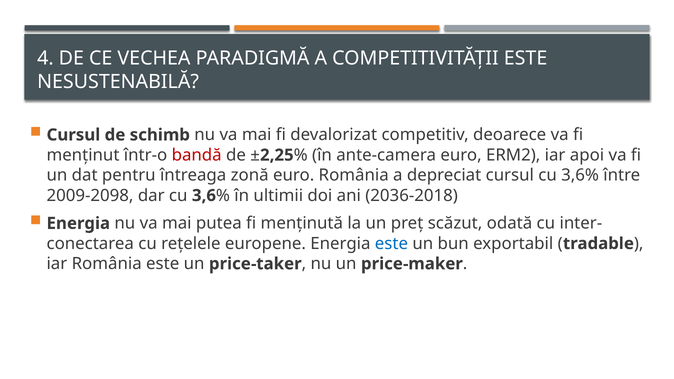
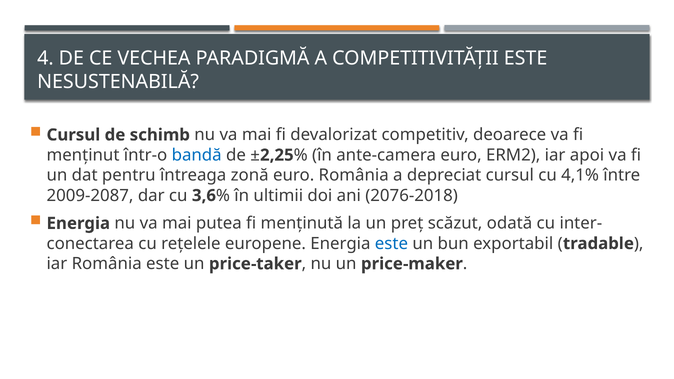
bandă colour: red -> blue
3,6%: 3,6% -> 4,1%
2009-2098: 2009-2098 -> 2009-2087
2036-2018: 2036-2018 -> 2076-2018
